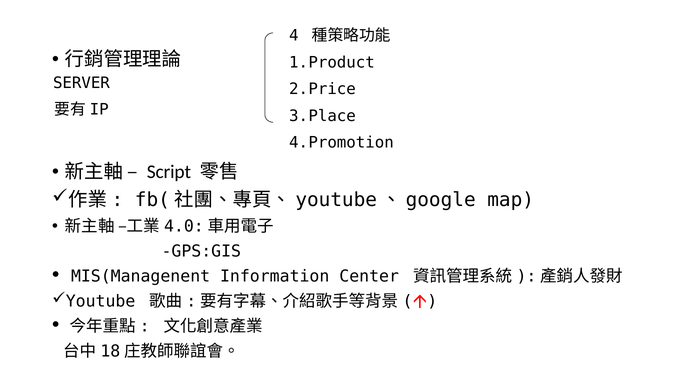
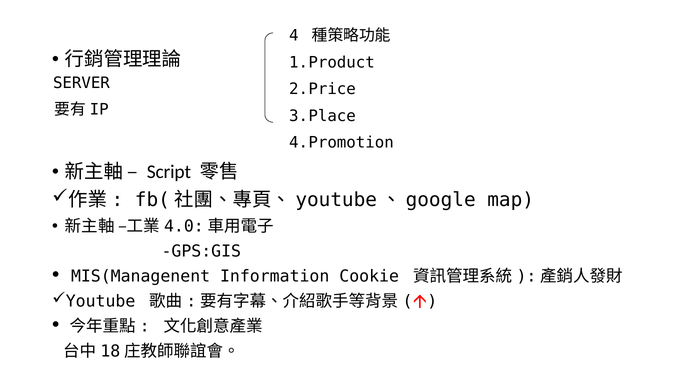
Center: Center -> Cookie
